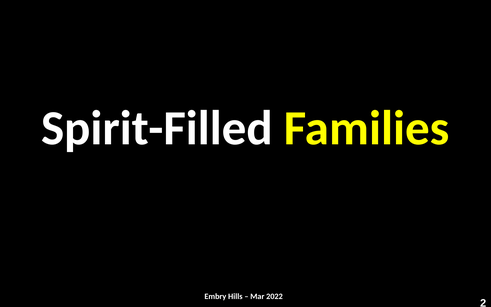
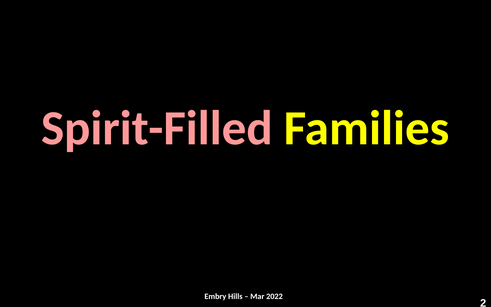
Spirit-Filled colour: white -> pink
